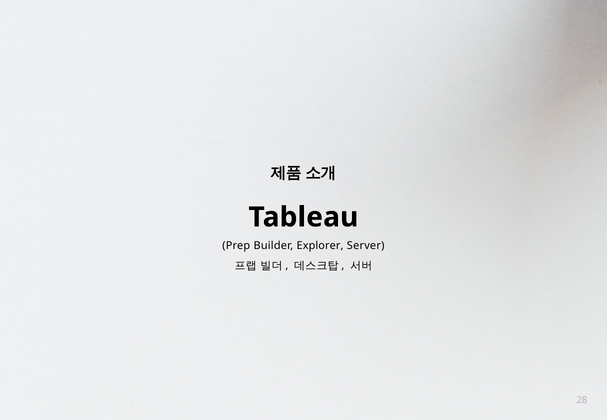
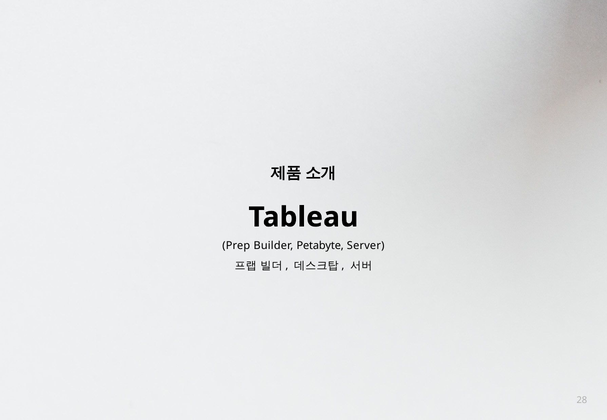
Explorer: Explorer -> Petabyte
